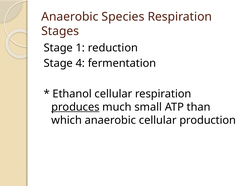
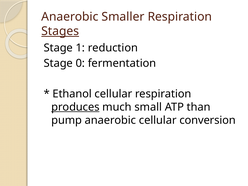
Species: Species -> Smaller
Stages underline: none -> present
4: 4 -> 0
which: which -> pump
production: production -> conversion
